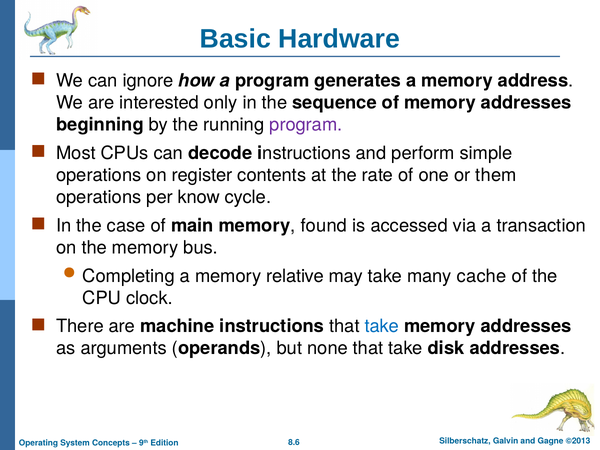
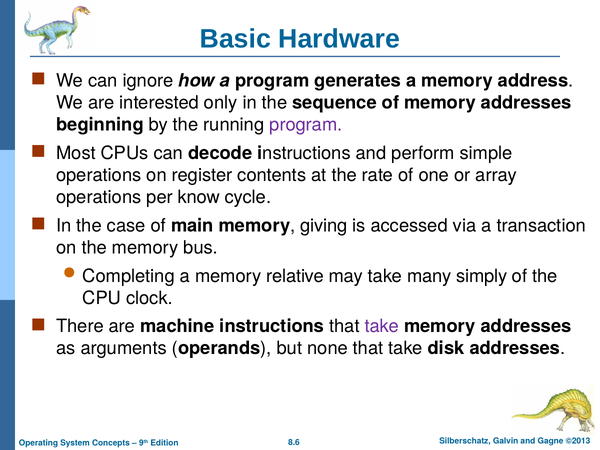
them: them -> array
found: found -> giving
cache: cache -> simply
take at (382, 326) colour: blue -> purple
